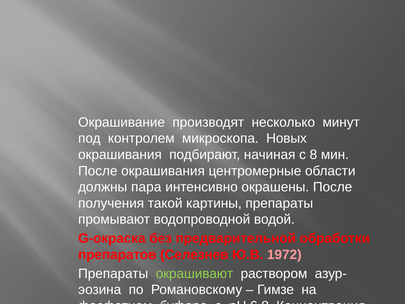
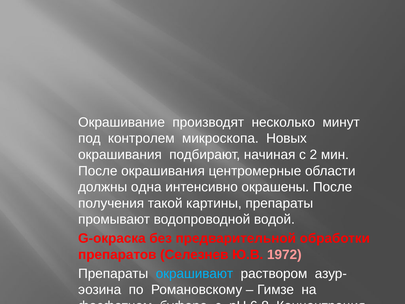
8: 8 -> 2
пара: пара -> одна
окрашивают colour: light green -> light blue
